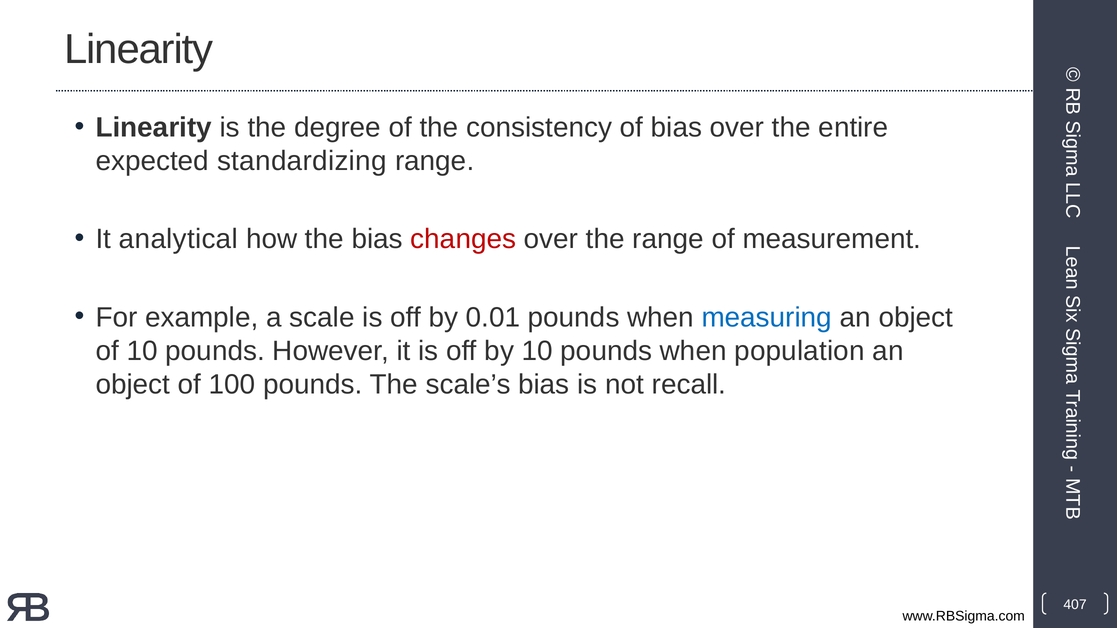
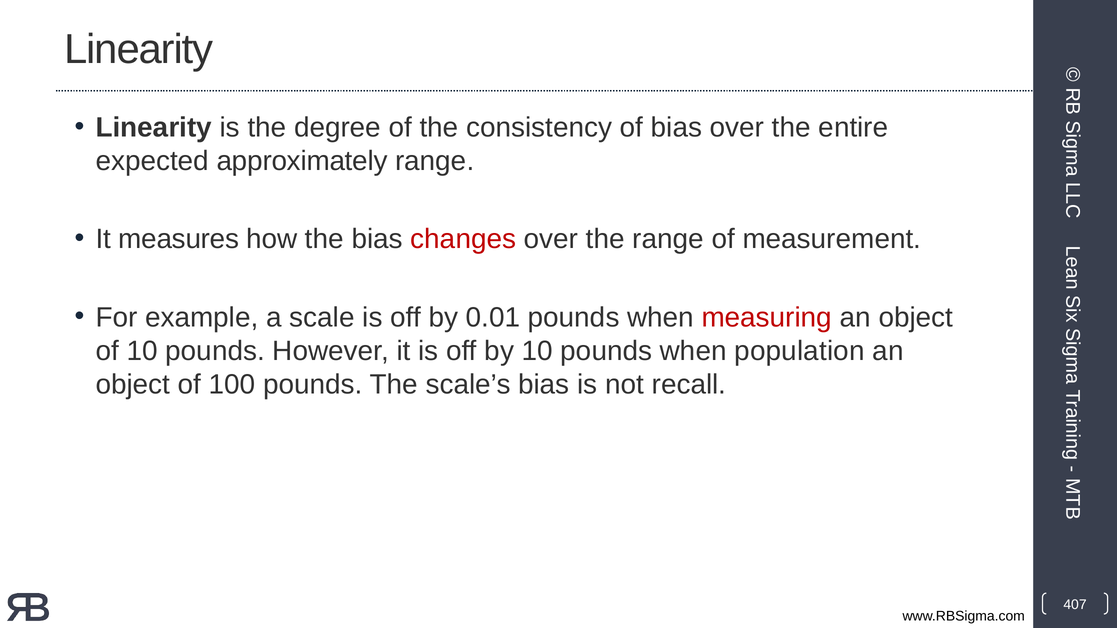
standardizing: standardizing -> approximately
analytical: analytical -> measures
measuring colour: blue -> red
